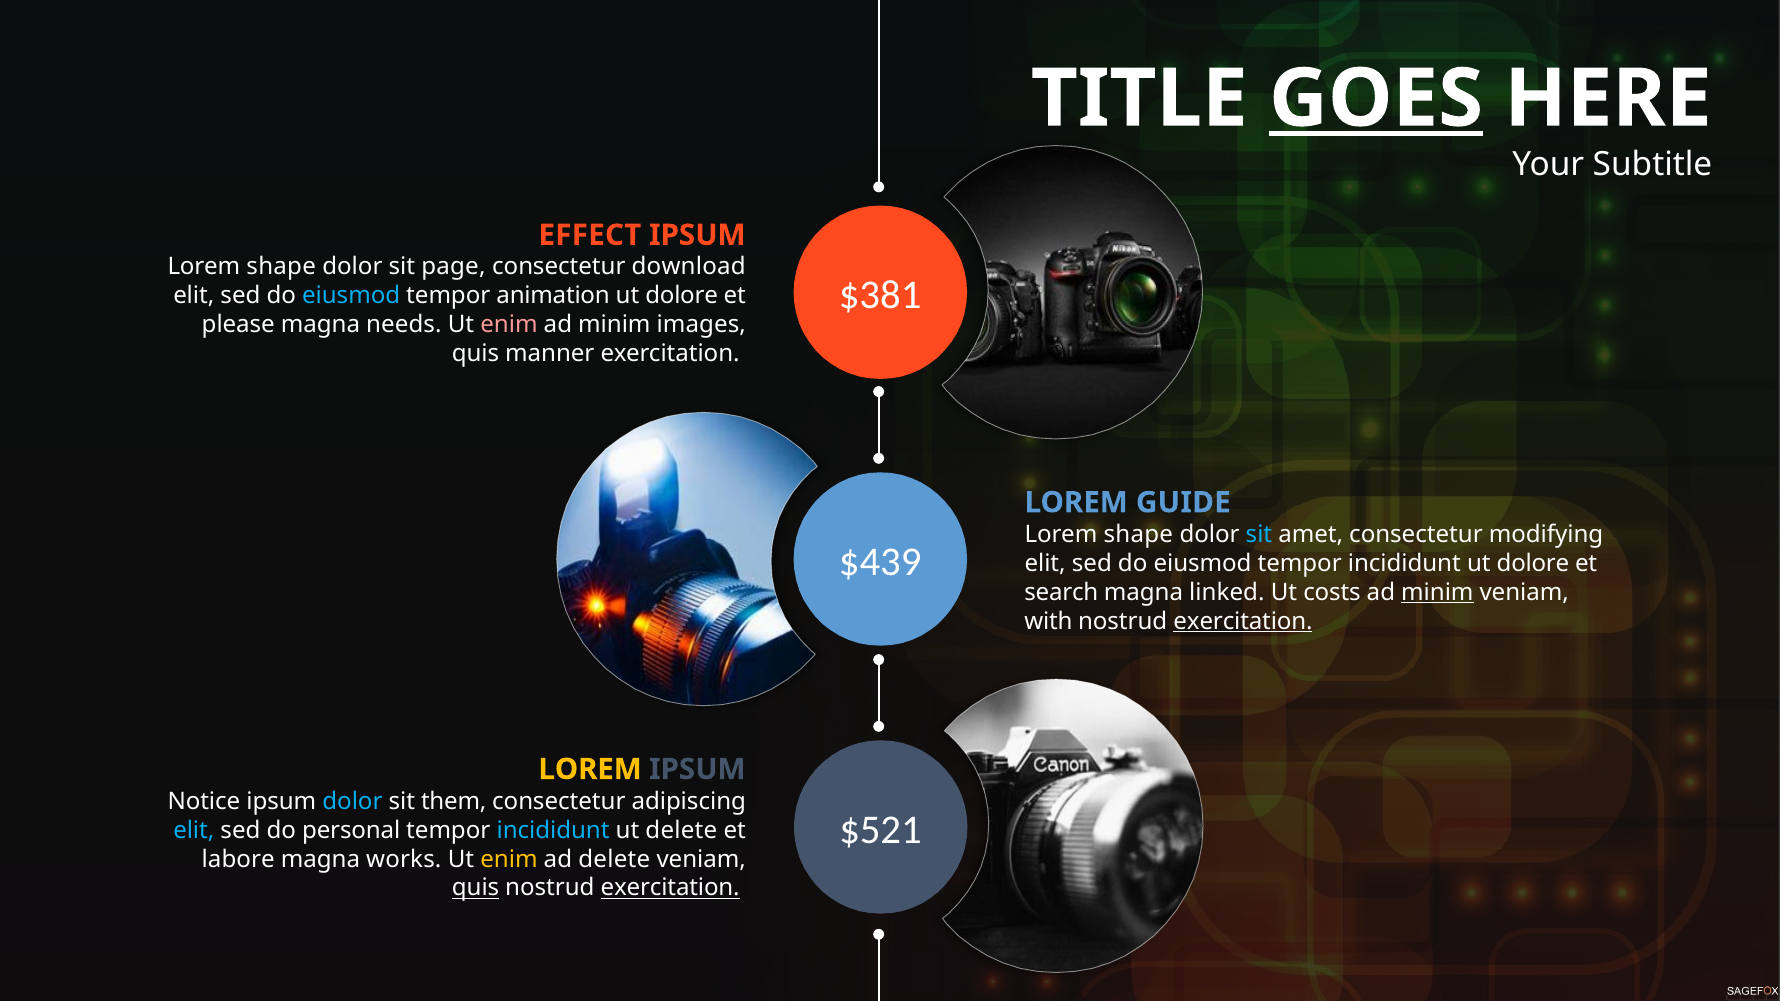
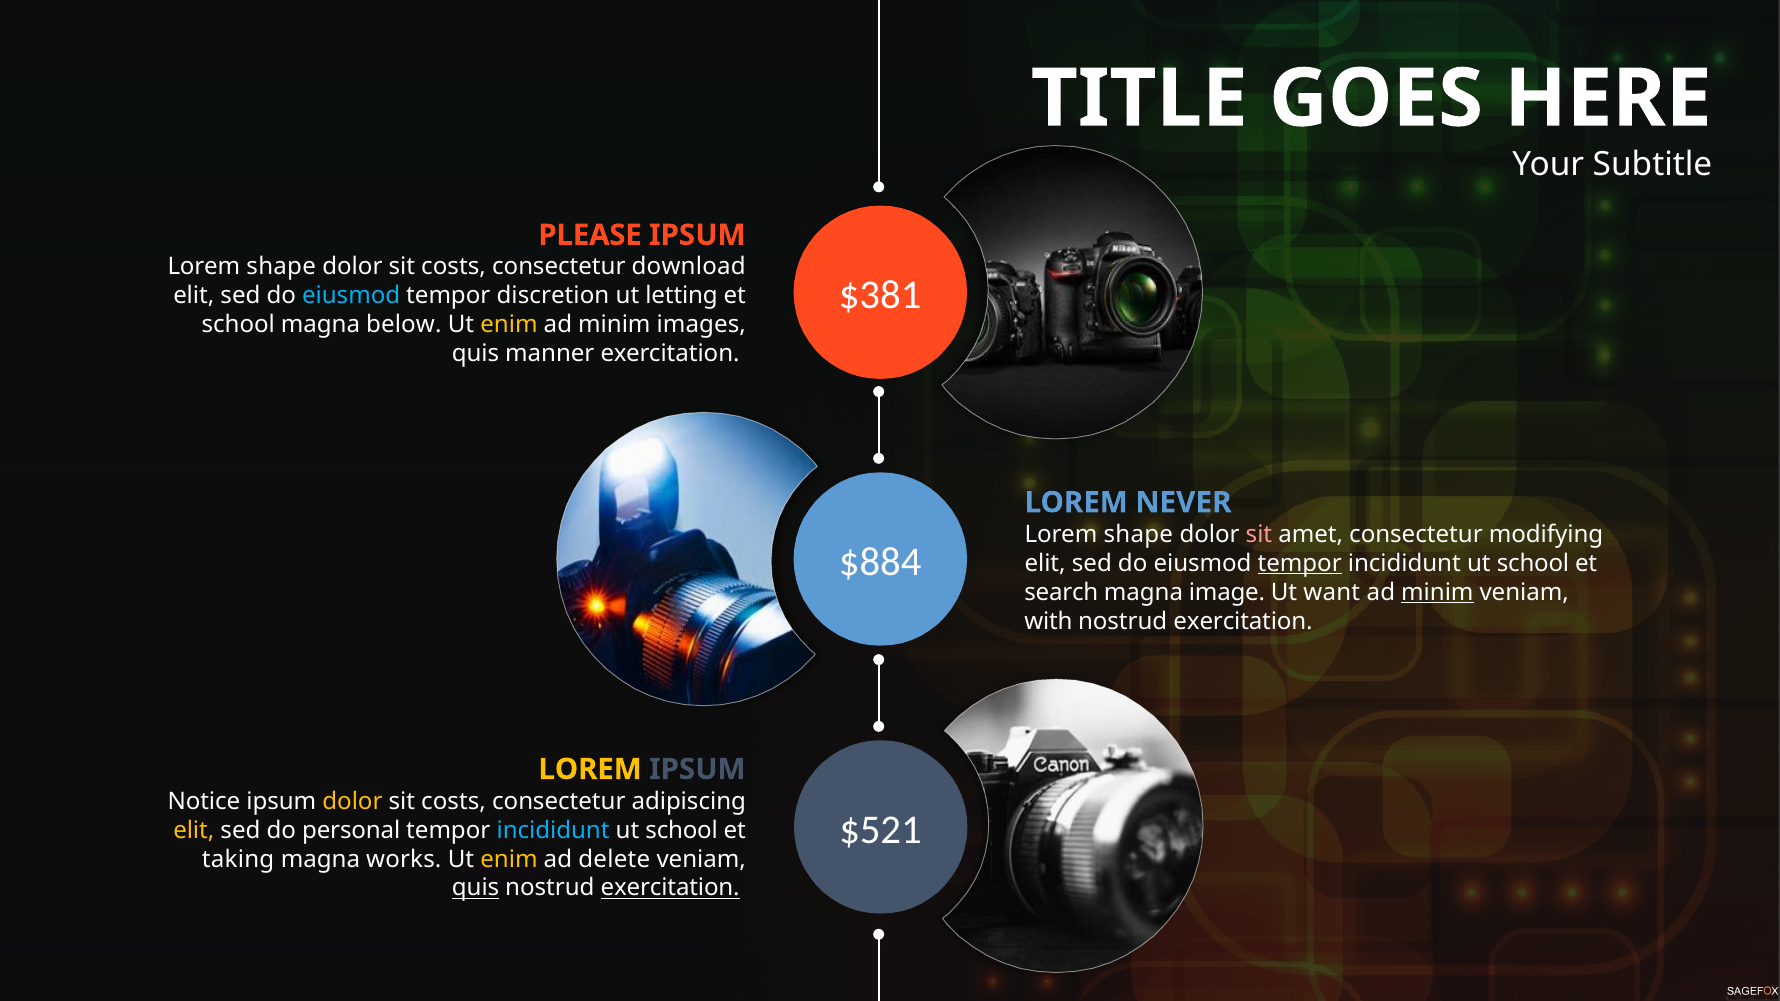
GOES underline: present -> none
EFFECT: EFFECT -> PLEASE
page at (453, 267): page -> costs
animation: animation -> discretion
dolore at (682, 296): dolore -> letting
please at (238, 325): please -> school
needs: needs -> below
enim at (509, 325) colour: pink -> yellow
GUIDE: GUIDE -> NEVER
sit at (1259, 534) colour: light blue -> pink
$439: $439 -> $884
tempor at (1300, 563) underline: none -> present
dolore at (1533, 563): dolore -> school
linked: linked -> image
costs: costs -> want
exercitation at (1243, 621) underline: present -> none
dolor at (352, 801) colour: light blue -> yellow
them at (454, 801): them -> costs
elit at (194, 830) colour: light blue -> yellow
delete at (681, 830): delete -> school
labore: labore -> taking
